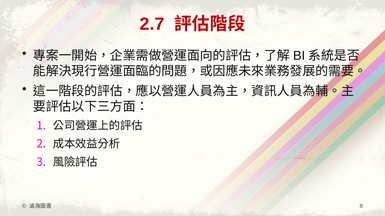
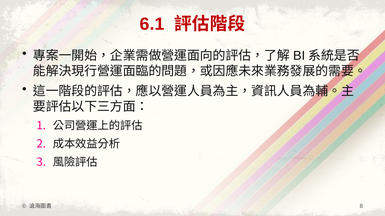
2.7: 2.7 -> 6.1
